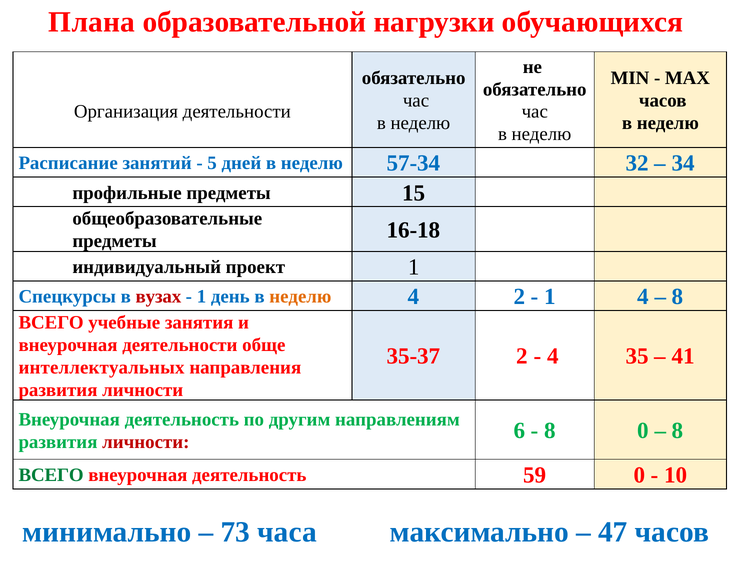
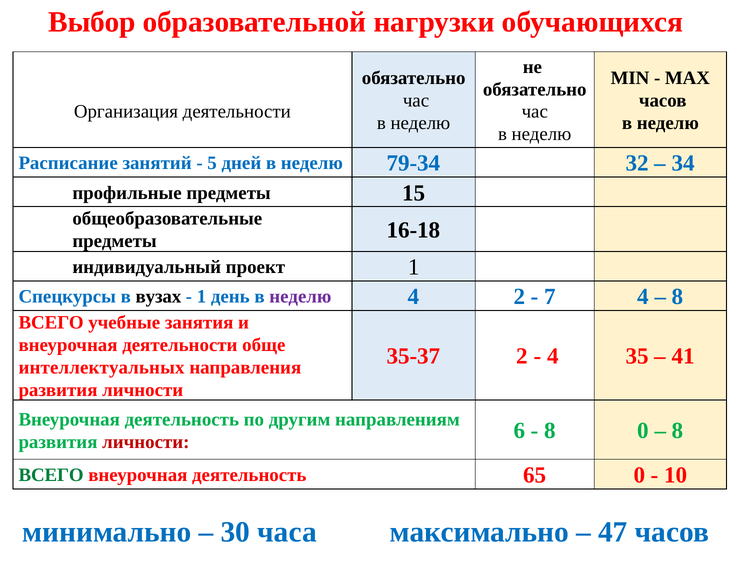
Плана: Плана -> Выбор
57-34: 57-34 -> 79-34
вузах colour: red -> black
неделю at (300, 297) colour: orange -> purple
1 at (550, 297): 1 -> 7
59: 59 -> 65
73: 73 -> 30
